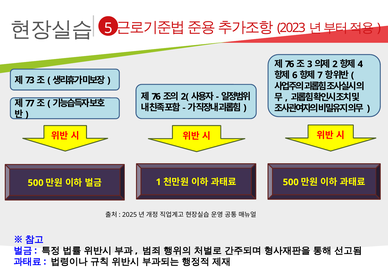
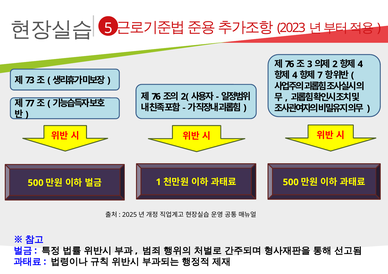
6 at (295, 75): 6 -> 4
